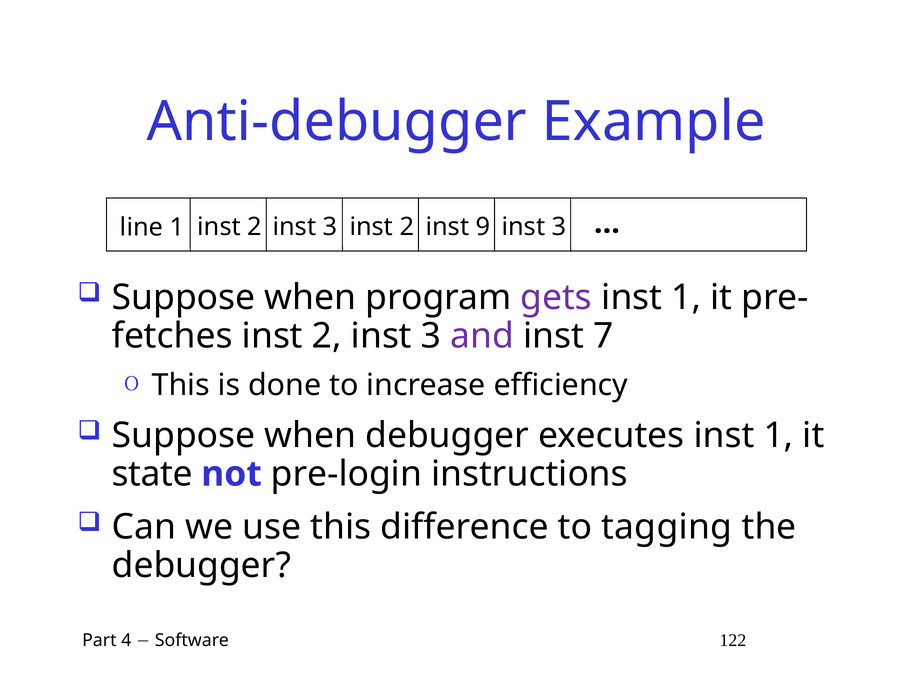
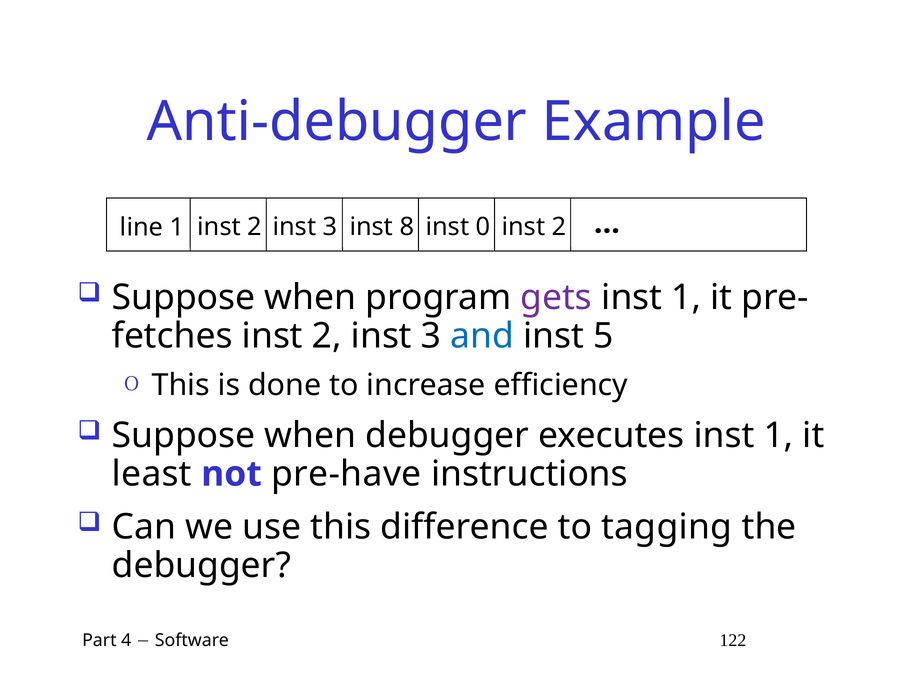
3 inst 2: 2 -> 8
3 at (559, 227): 3 -> 2
9: 9 -> 0
and colour: purple -> blue
7: 7 -> 5
state: state -> least
pre-login: pre-login -> pre-have
